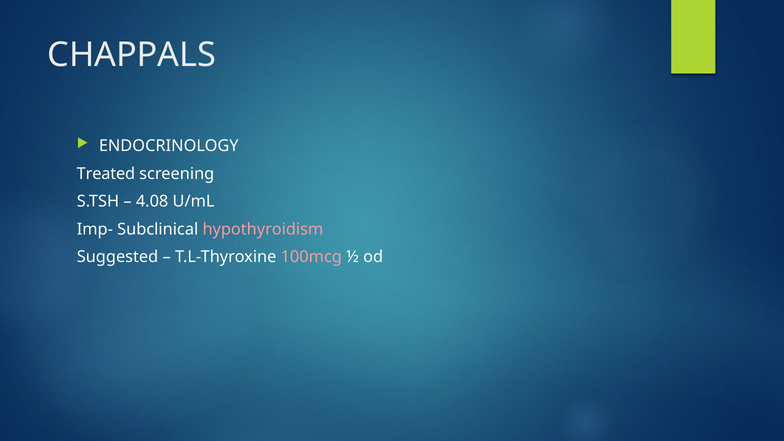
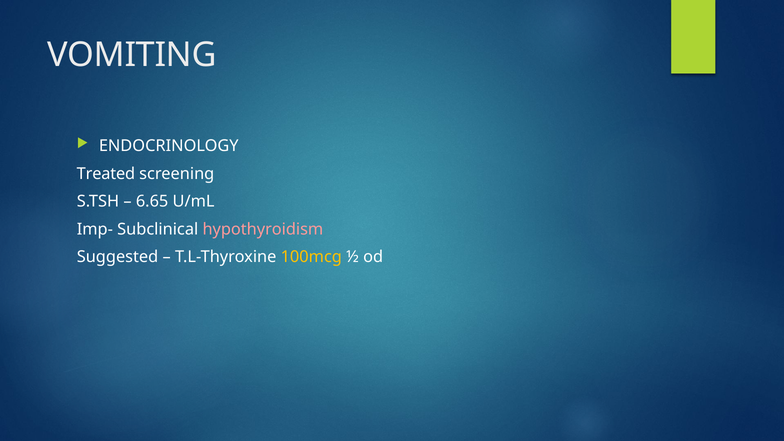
CHAPPALS: CHAPPALS -> VOMITING
4.08: 4.08 -> 6.65
100mcg colour: pink -> yellow
